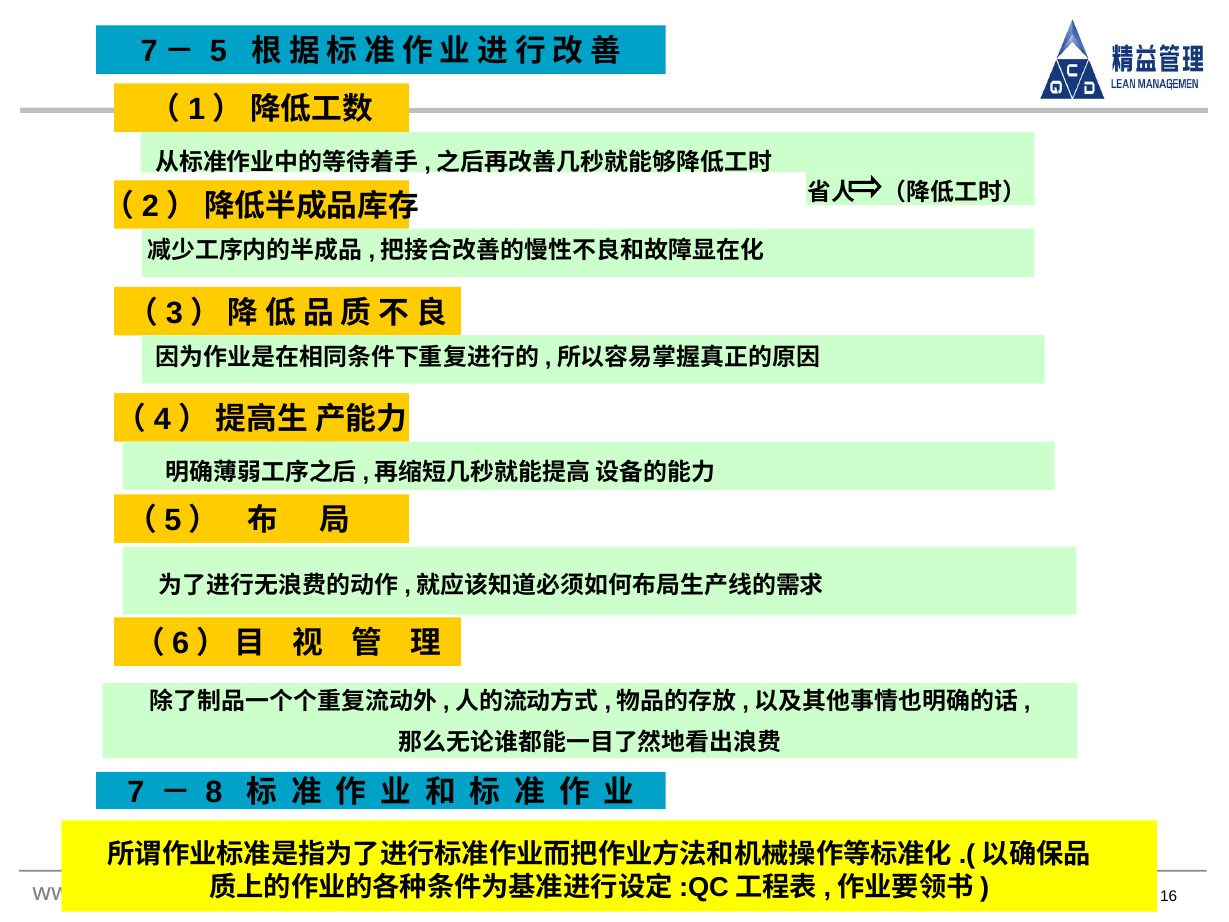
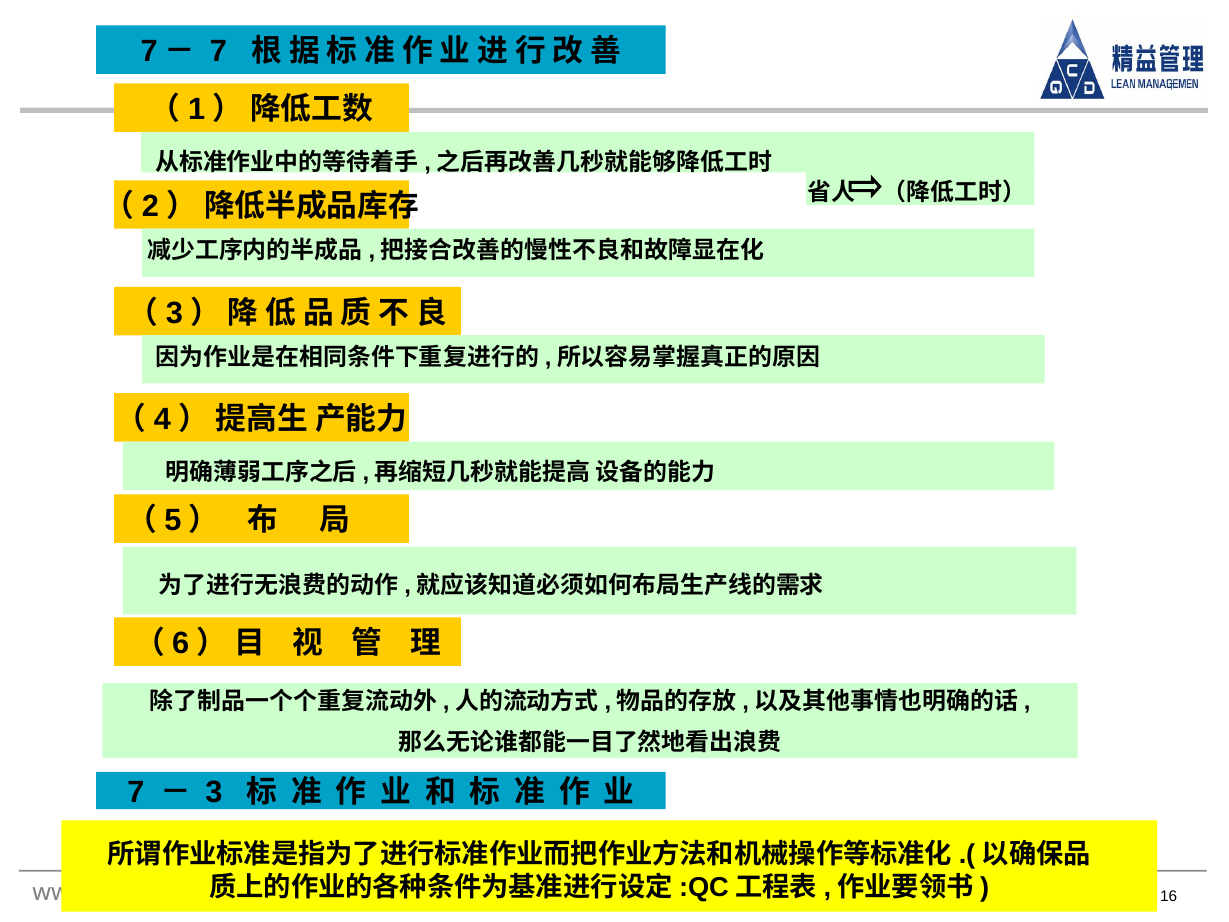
7－ 5: 5 -> 7
8: 8 -> 3
